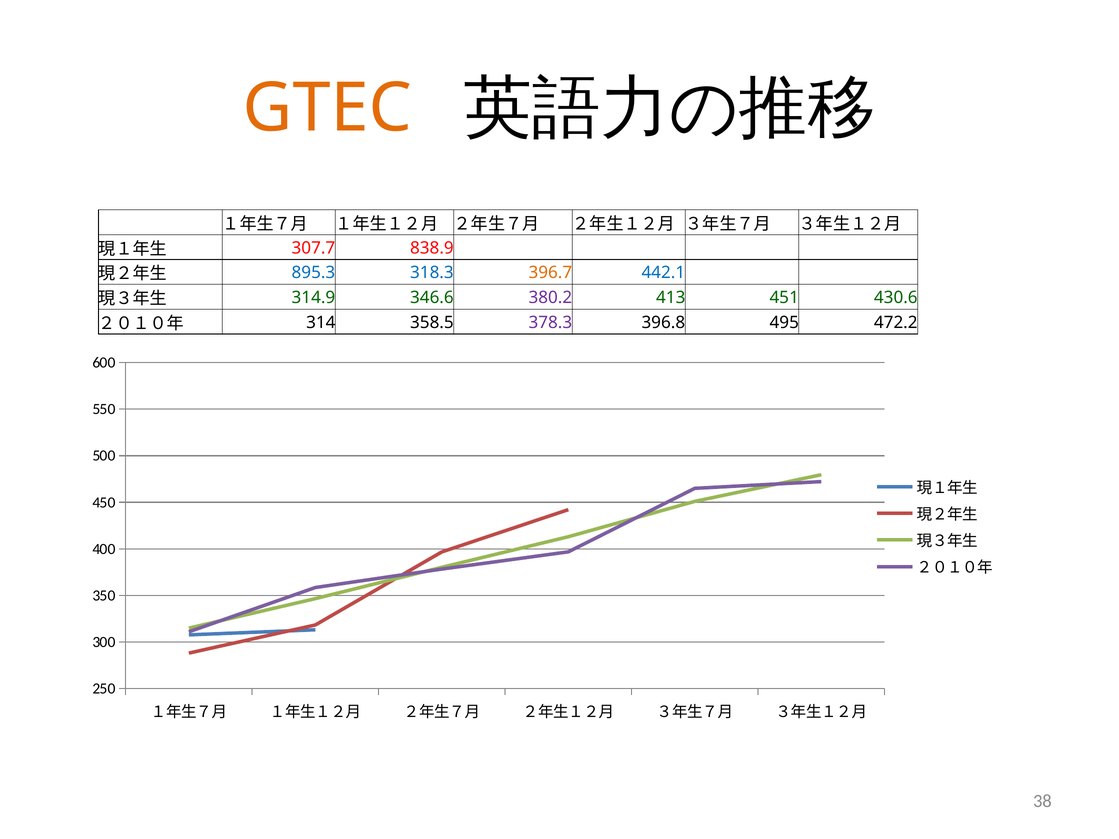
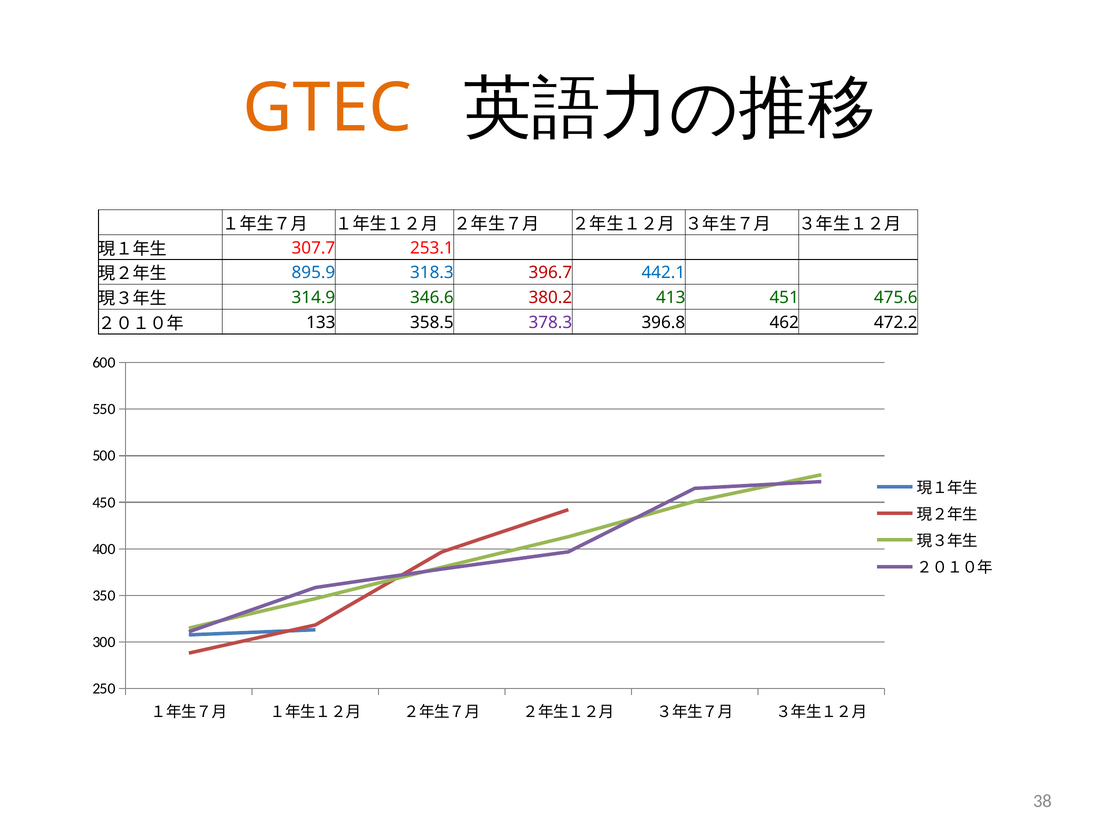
838.9: 838.9 -> 253.1
895.3: 895.3 -> 895.9
396.7 colour: orange -> red
380.2 colour: purple -> red
430.6: 430.6 -> 475.6
314: 314 -> 133
495: 495 -> 462
